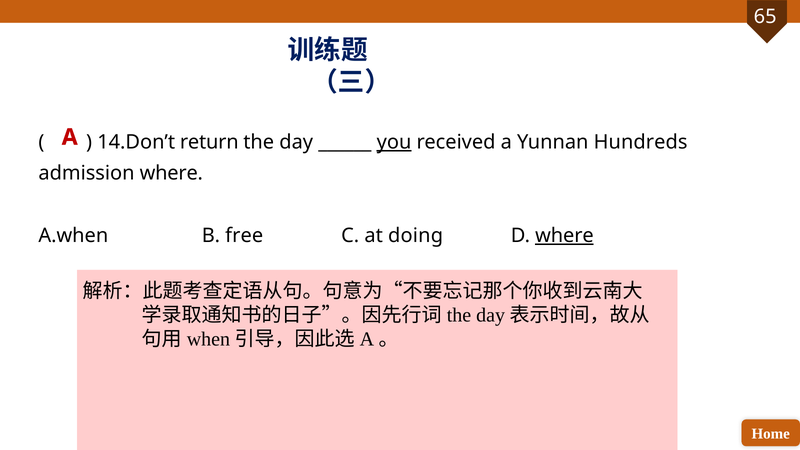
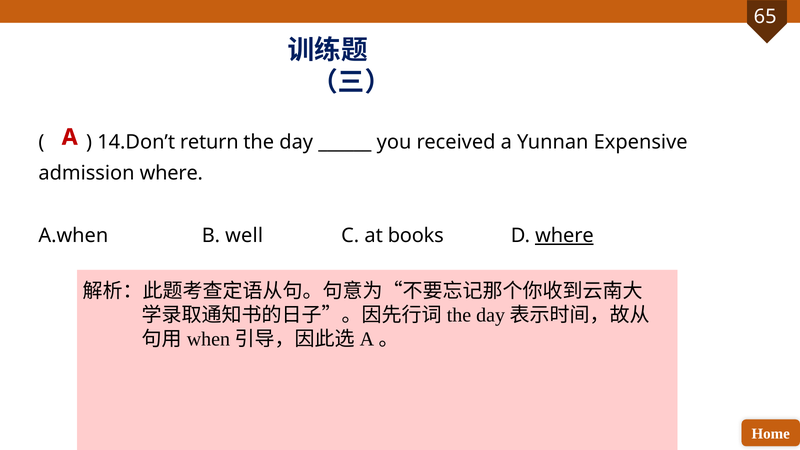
you underline: present -> none
Hundreds: Hundreds -> Expensive
free: free -> well
doing: doing -> books
